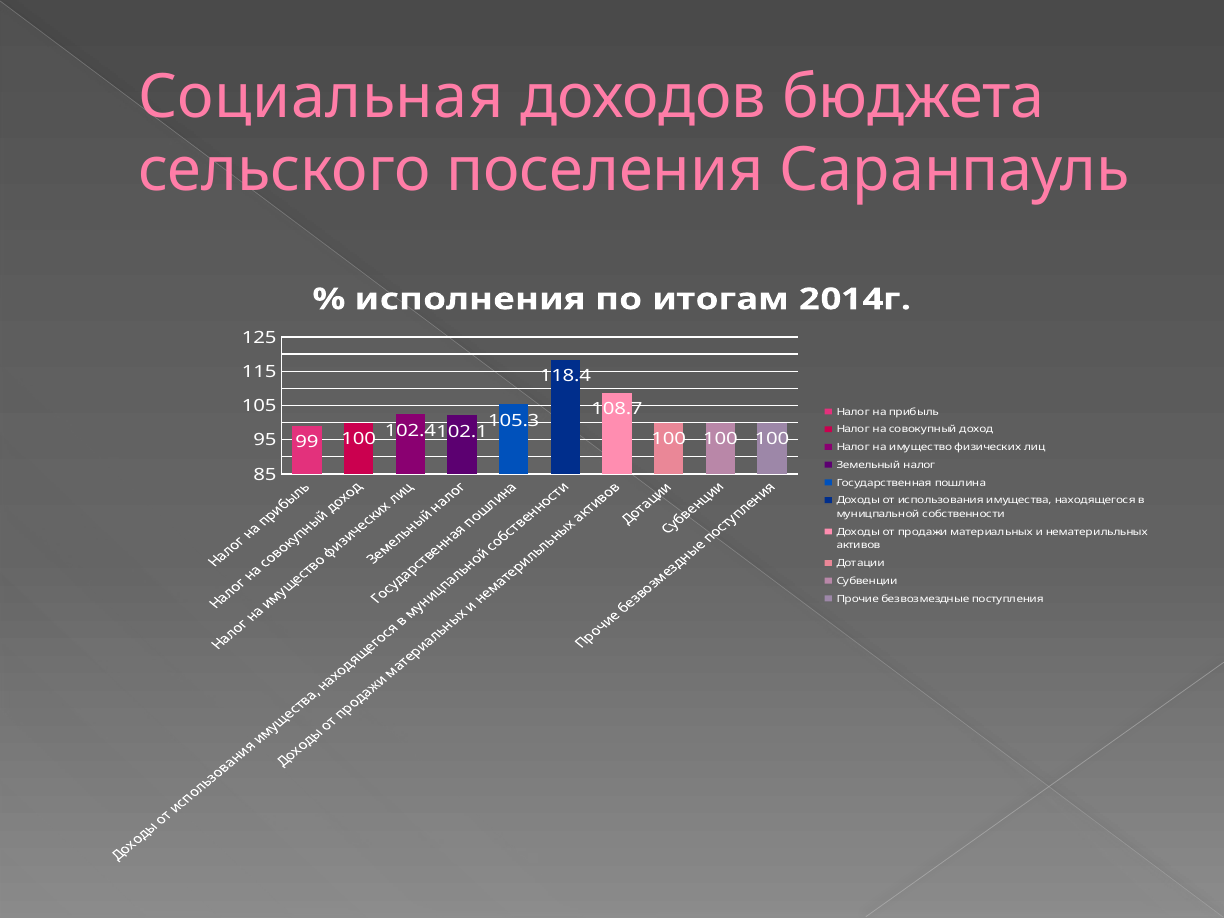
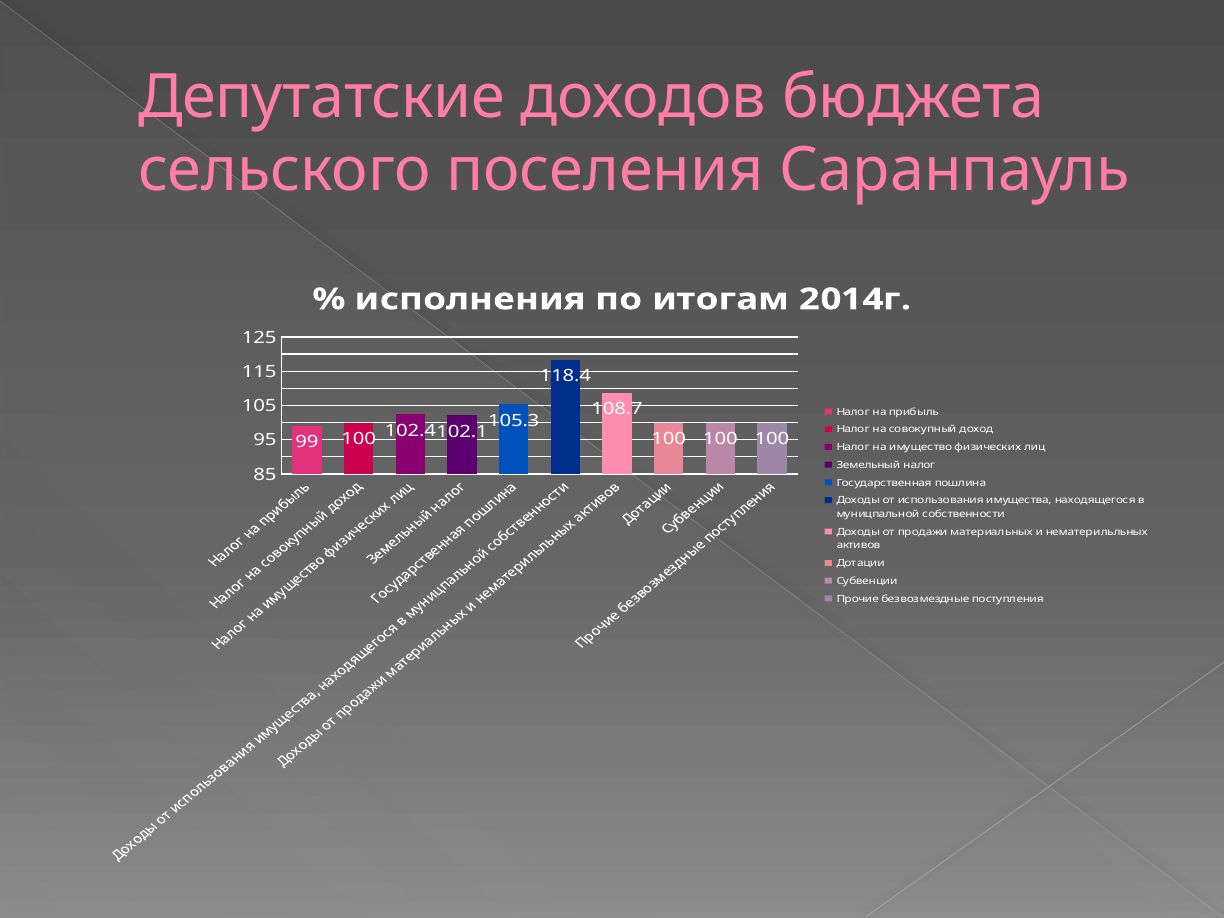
Социальная: Социальная -> Депутатские
